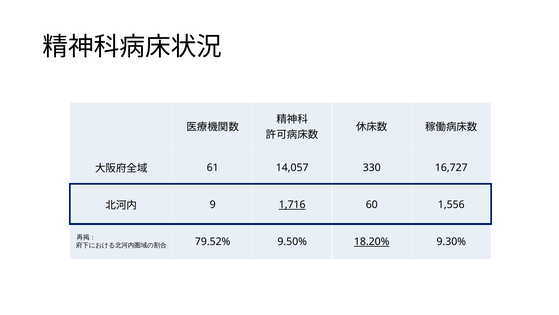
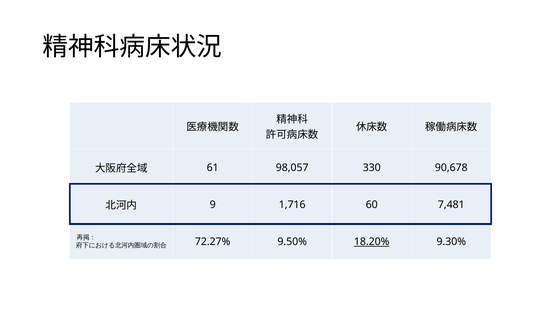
14,057: 14,057 -> 98,057
16,727: 16,727 -> 90,678
1,716 underline: present -> none
1,556: 1,556 -> 7,481
79.52%: 79.52% -> 72.27%
